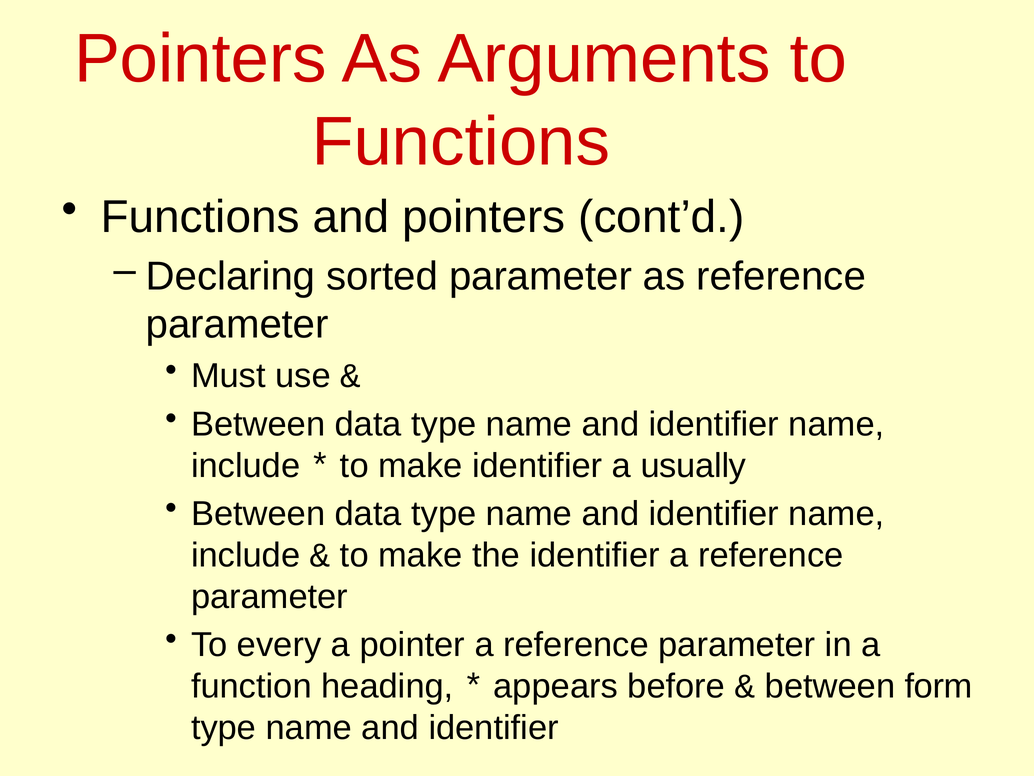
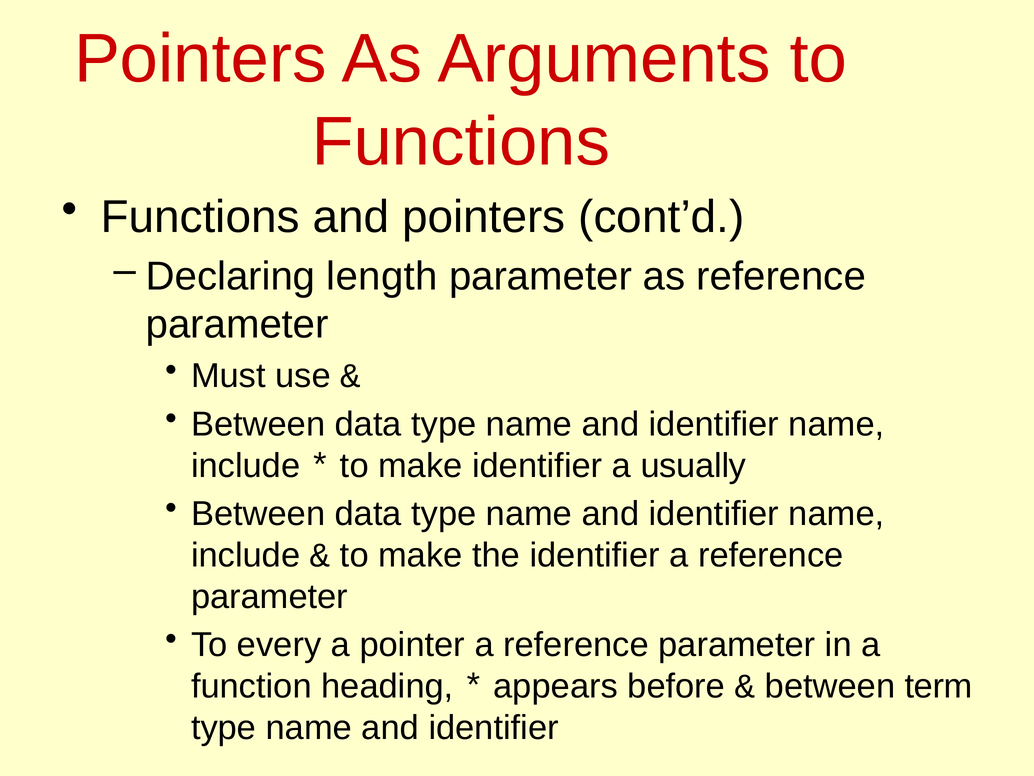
sorted: sorted -> length
form: form -> term
